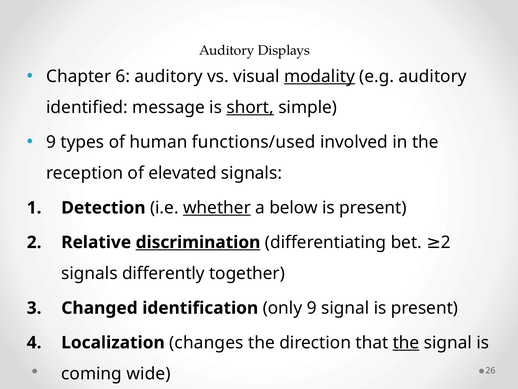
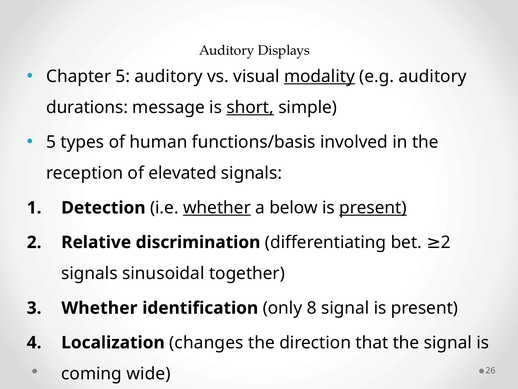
Chapter 6: 6 -> 5
identified: identified -> durations
9 at (51, 142): 9 -> 5
functions/used: functions/used -> functions/basis
present at (373, 208) underline: none -> present
discrimination underline: present -> none
differently: differently -> sinusoidal
3 Changed: Changed -> Whether
only 9: 9 -> 8
the at (406, 342) underline: present -> none
